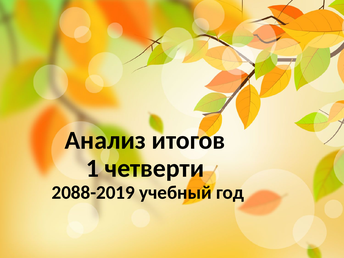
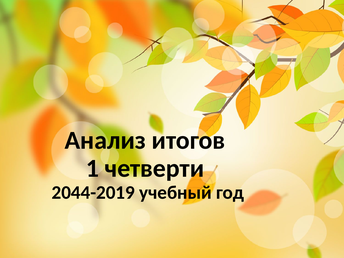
2088-2019: 2088-2019 -> 2044-2019
